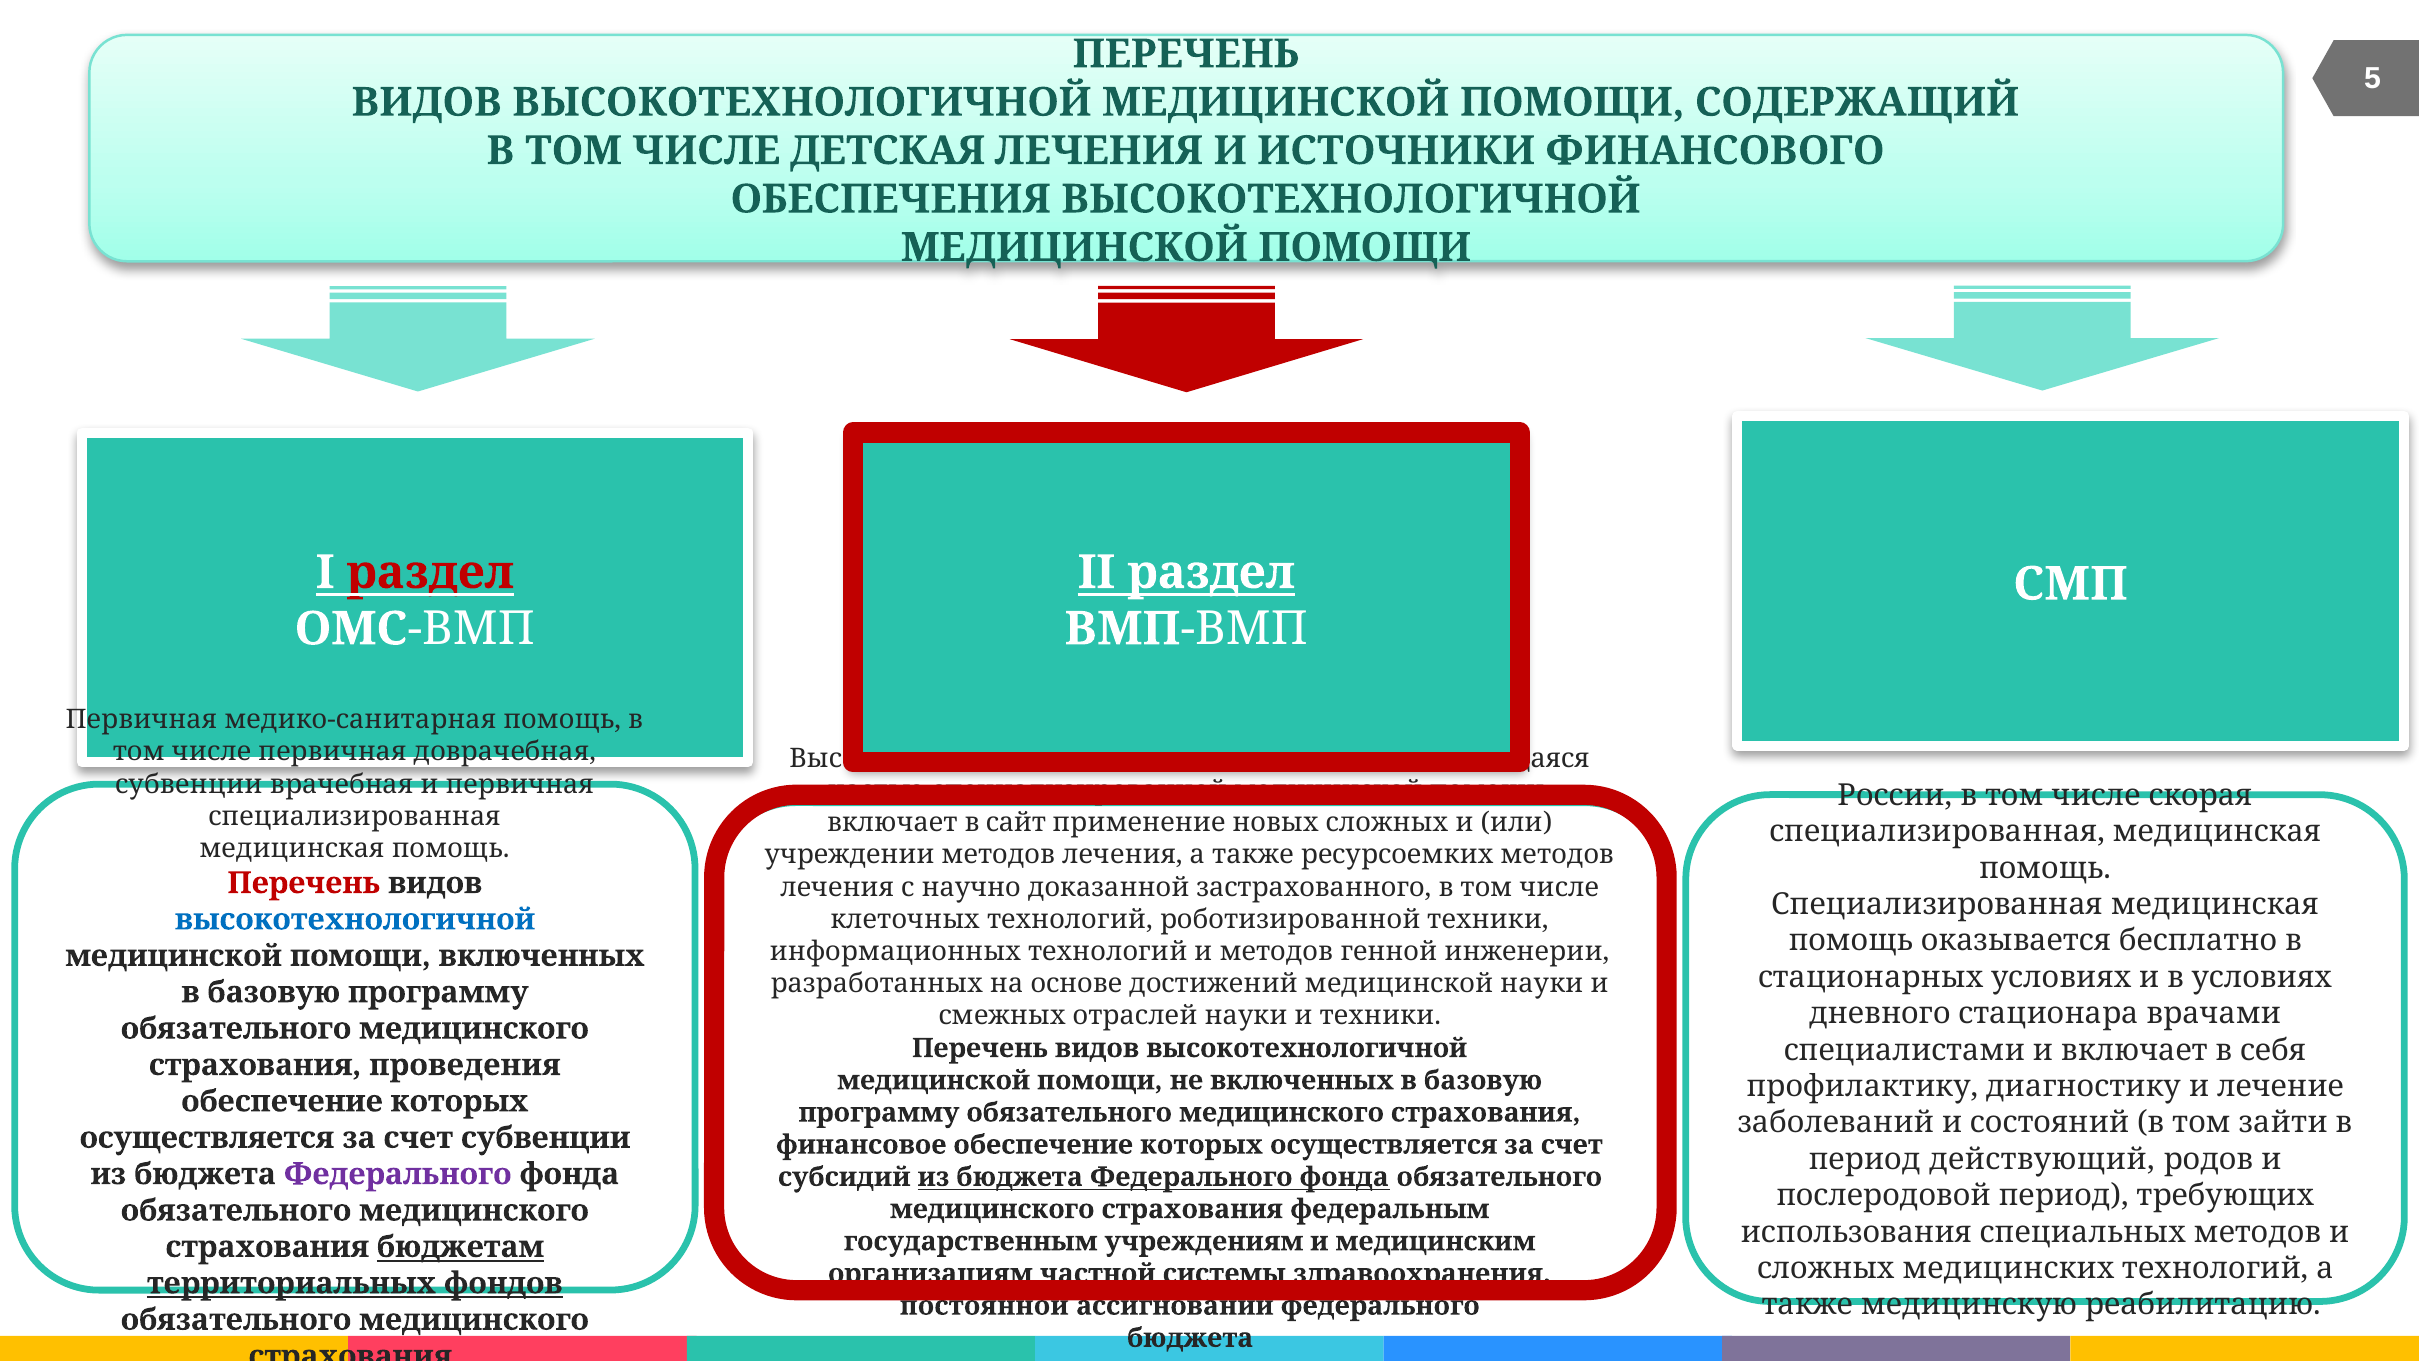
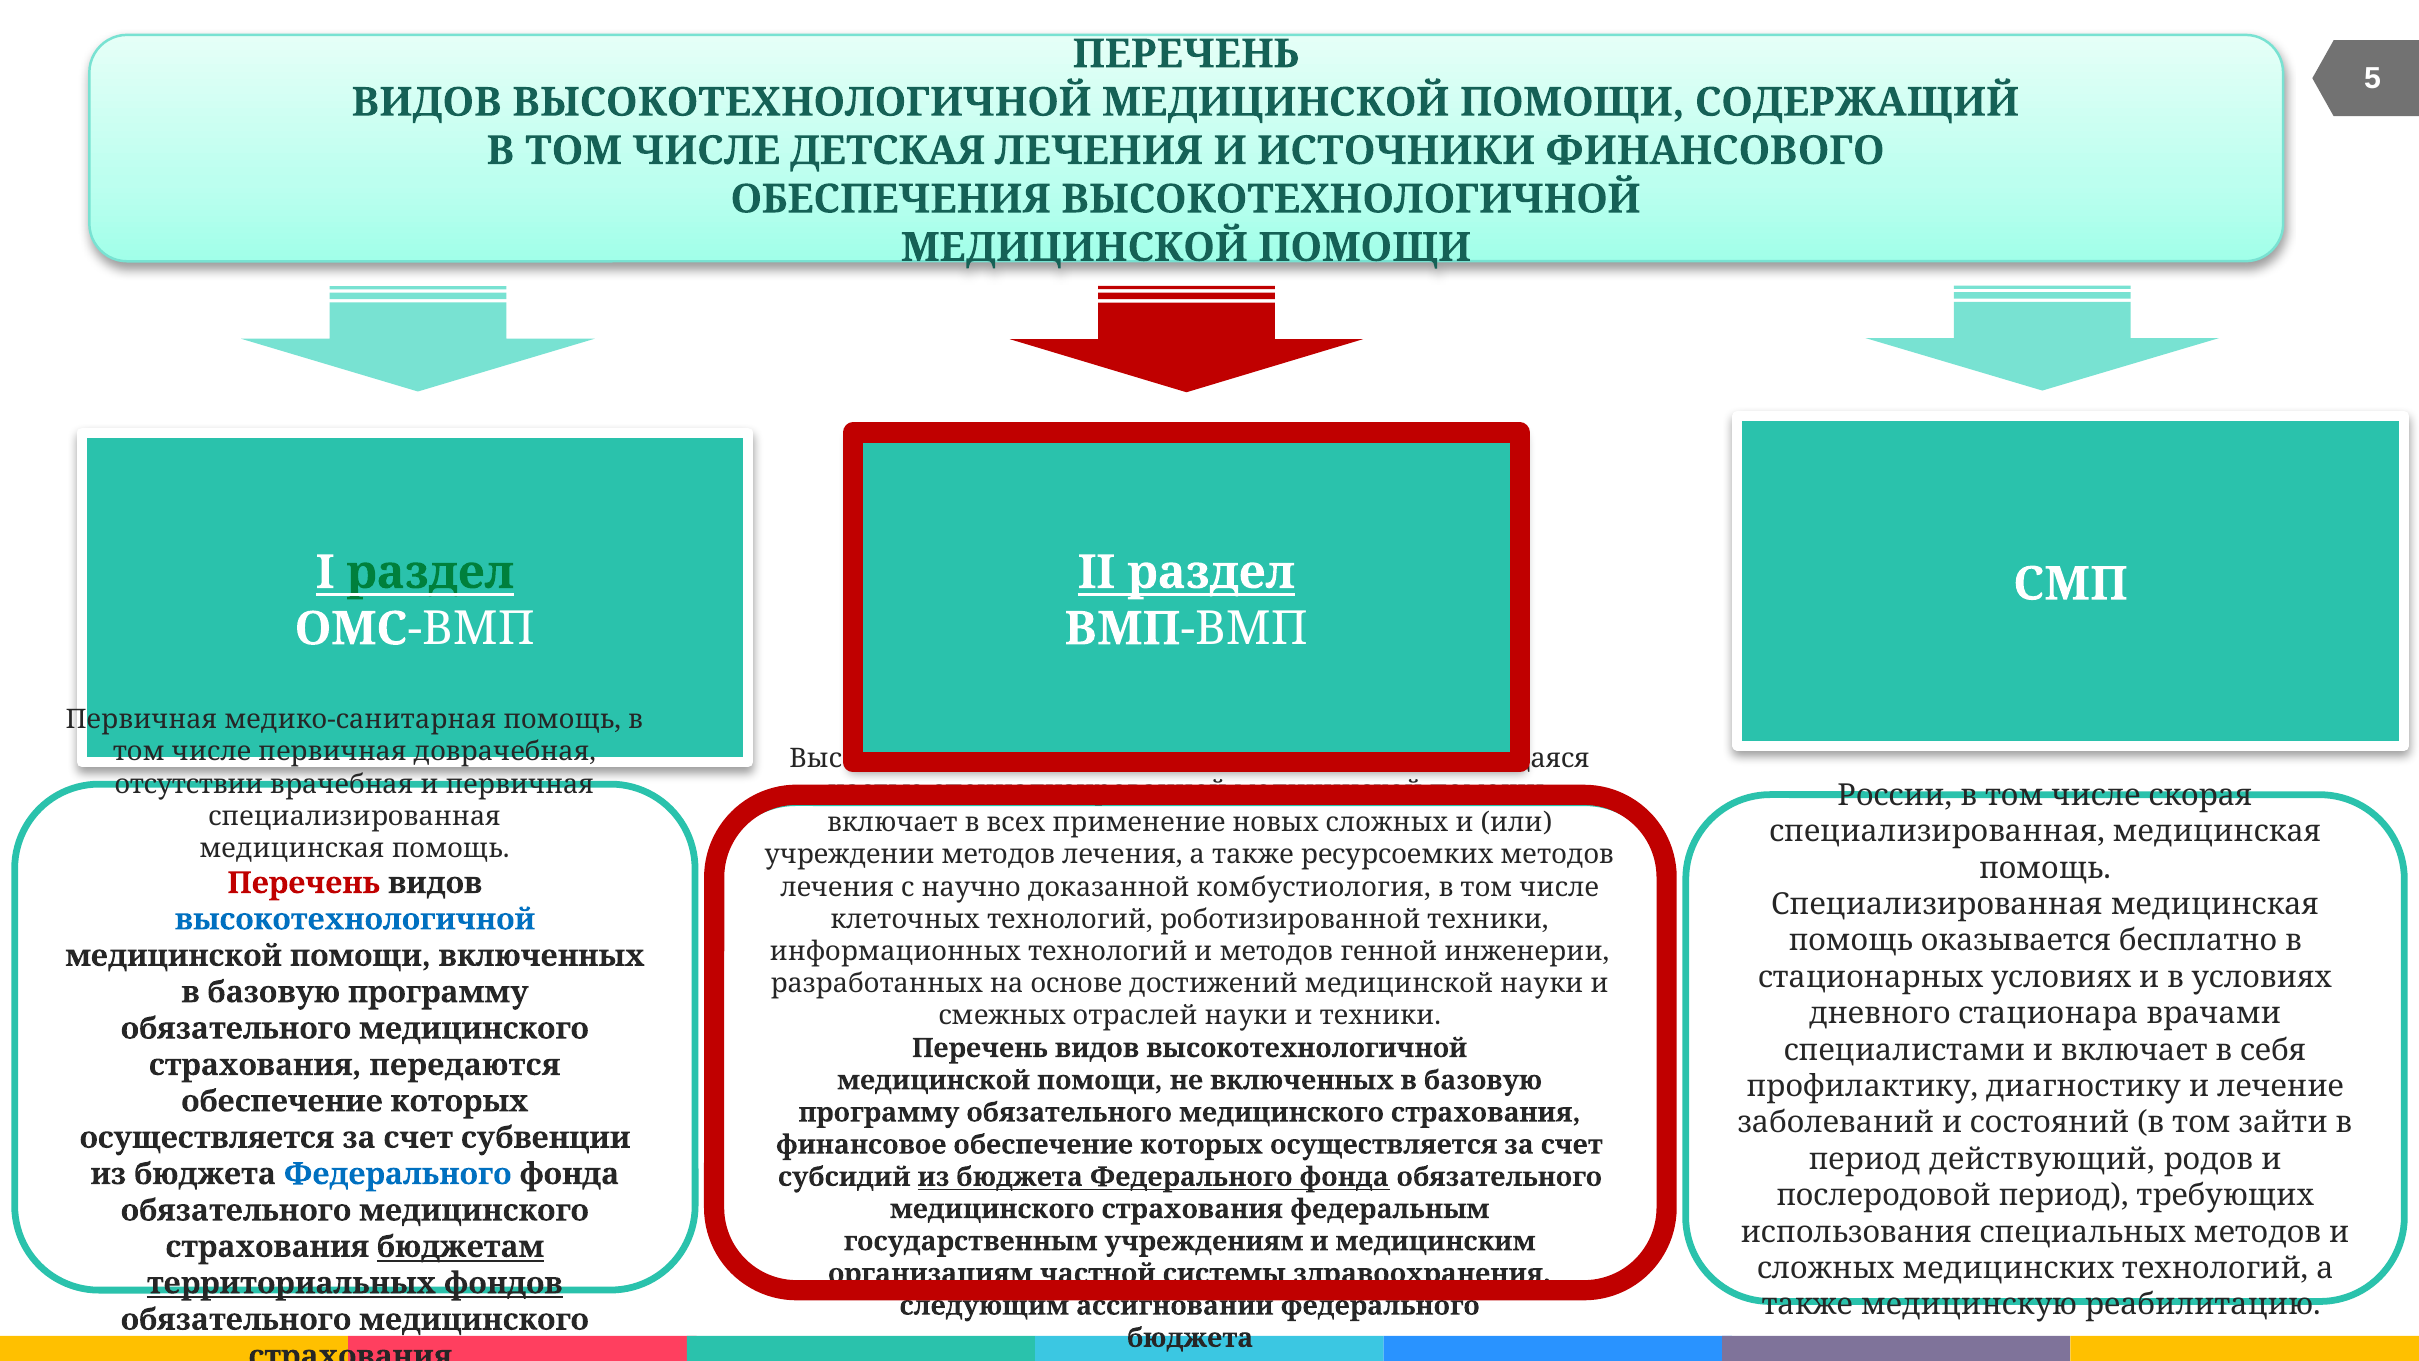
раздел at (430, 572) colour: red -> green
субвенции at (189, 784): субвенции -> отсутствии
сайт: сайт -> всех
застрахованного: застрахованного -> комбустиология
проведения: проведения -> передаются
Федерального at (398, 1174) colour: purple -> blue
постоянной: постоянной -> следующим
